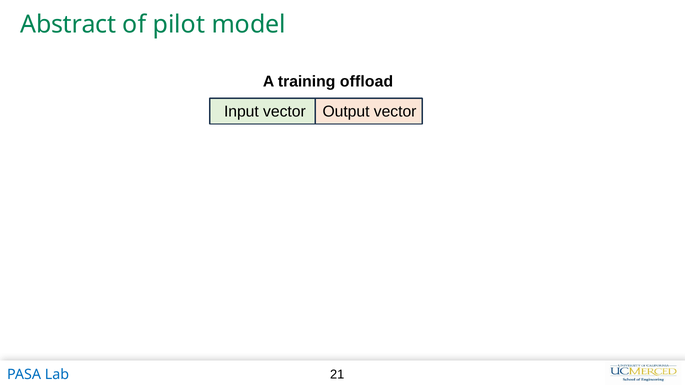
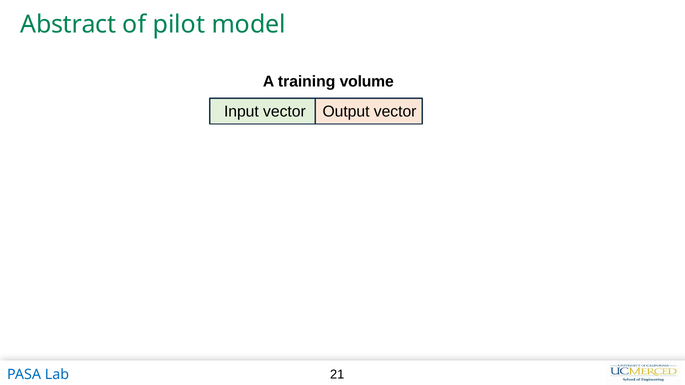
offload: offload -> volume
